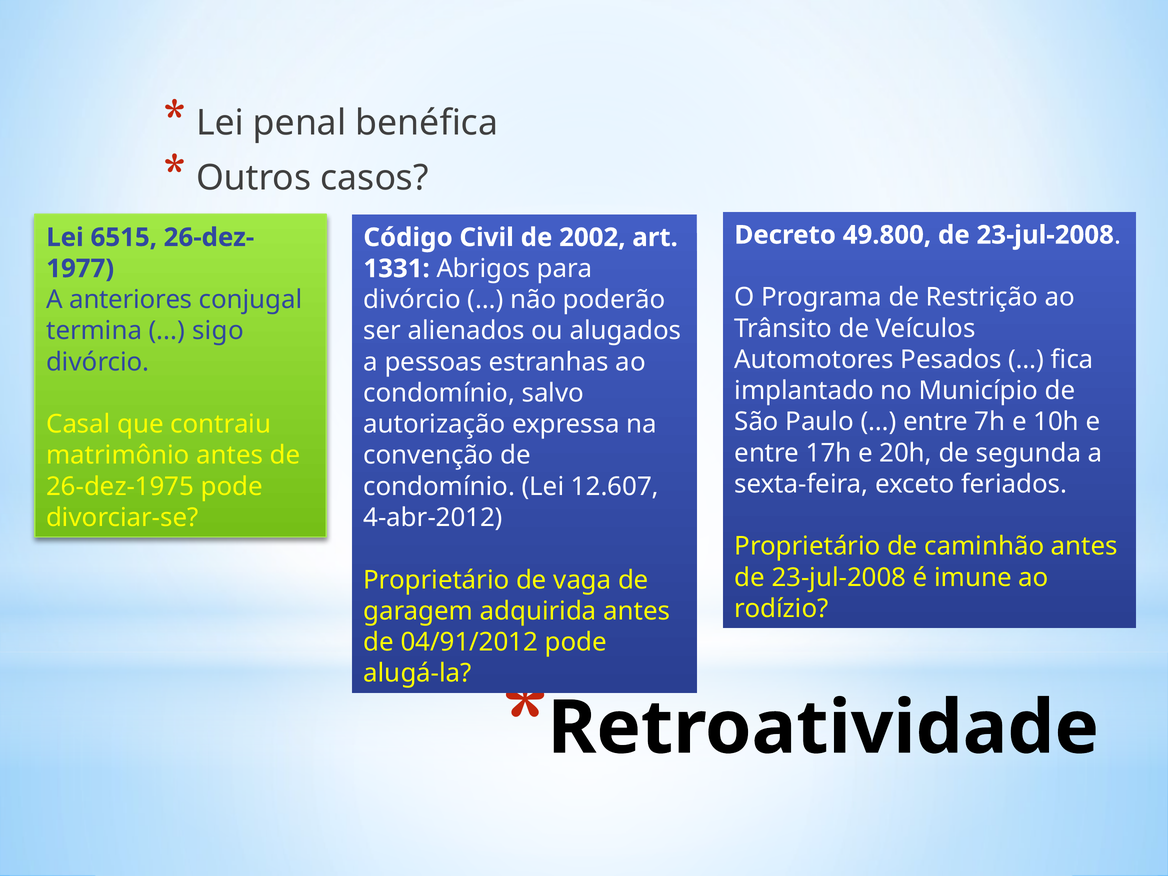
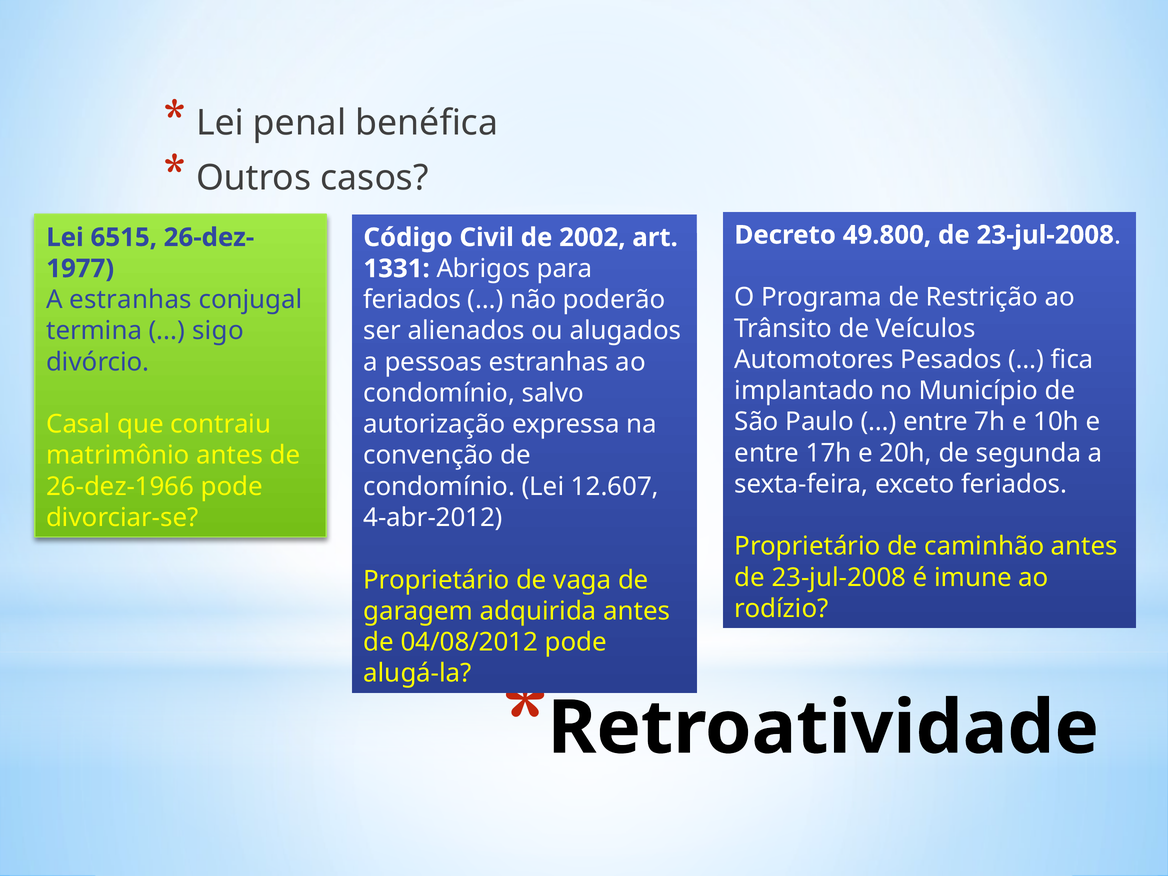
A anteriores: anteriores -> estranhas
divórcio at (412, 300): divórcio -> feriados
26-dez-1975: 26-dez-1975 -> 26-dez-1966
04/91/2012: 04/91/2012 -> 04/08/2012
